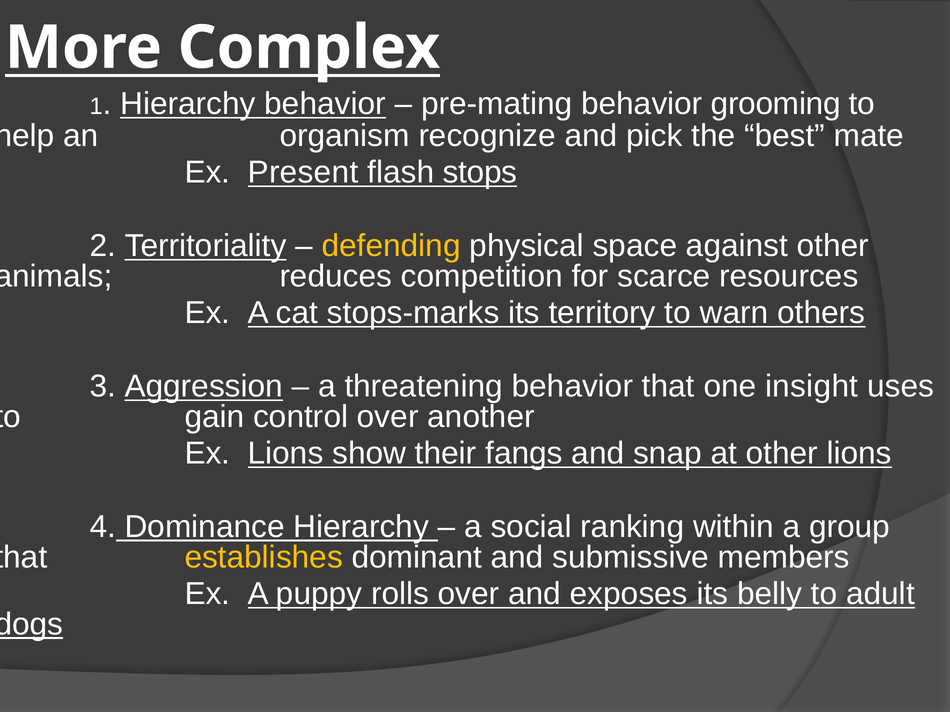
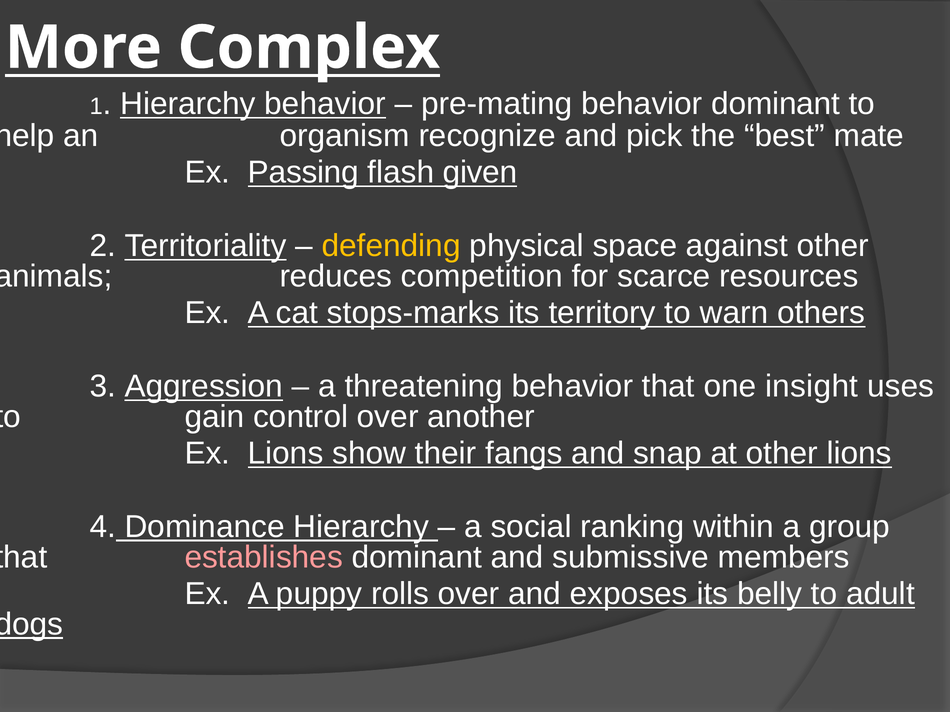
behavior grooming: grooming -> dominant
Present: Present -> Passing
stops: stops -> given
establishes colour: yellow -> pink
